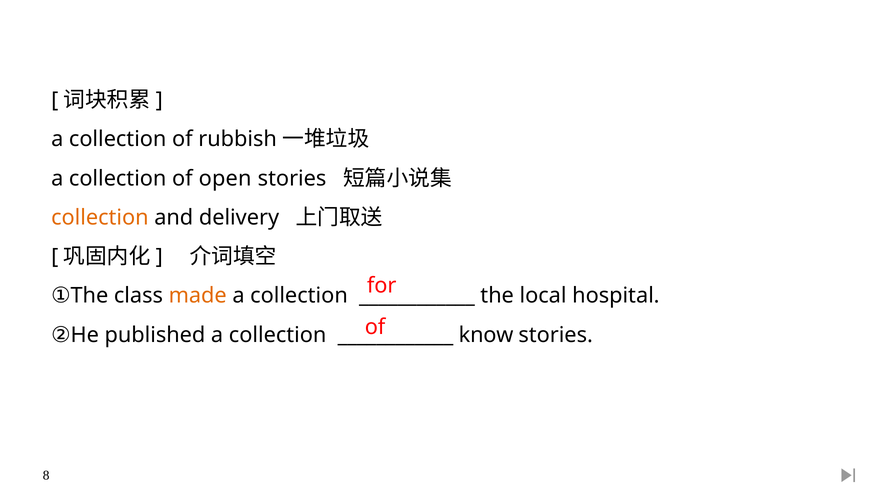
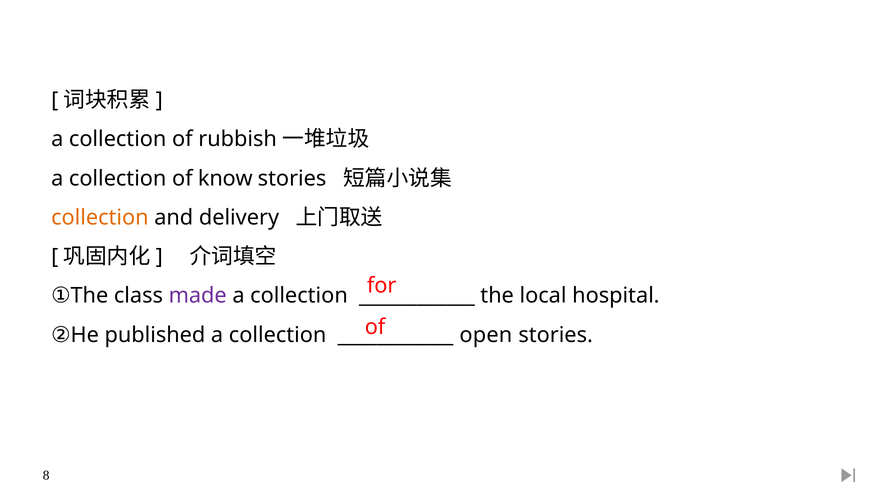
open: open -> know
made colour: orange -> purple
know: know -> open
